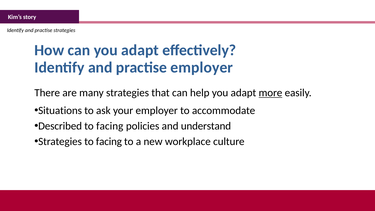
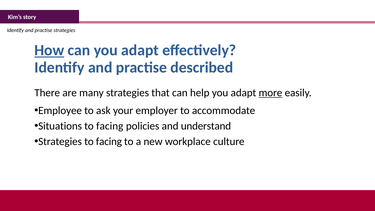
How underline: none -> present
practise employer: employer -> described
Situations: Situations -> Employee
Described: Described -> Situations
